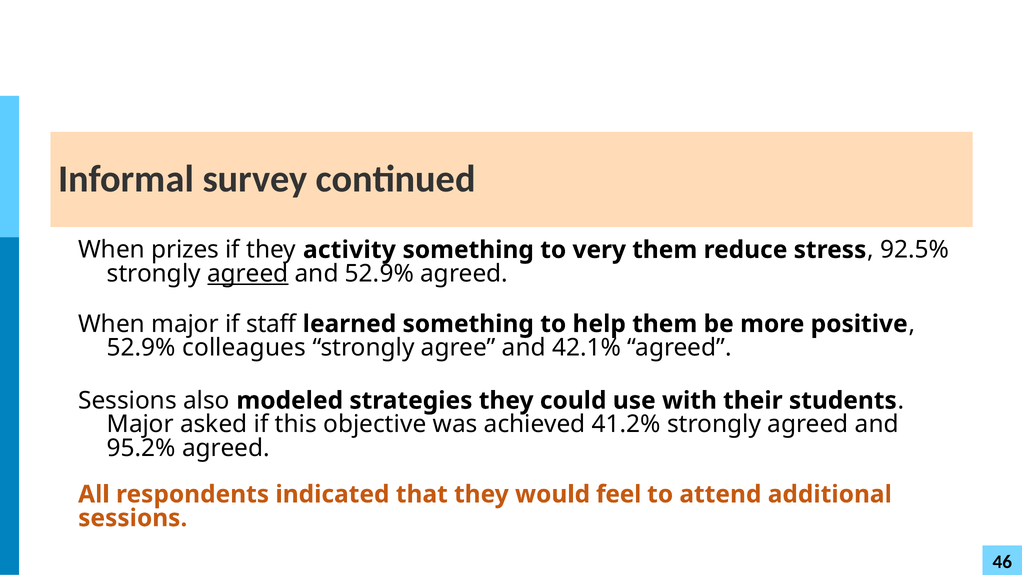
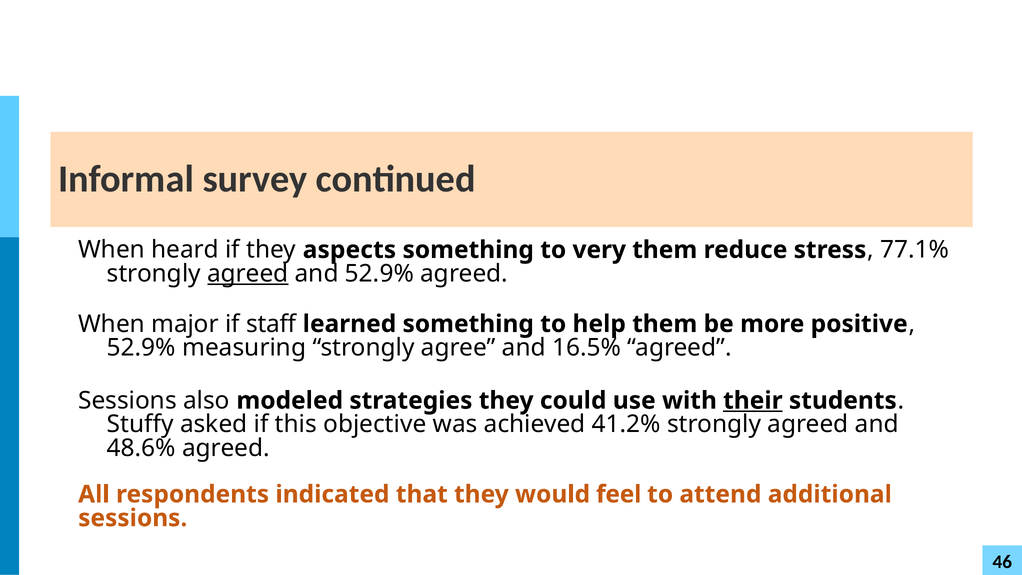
prizes: prizes -> heard
activity: activity -> aspects
92.5%: 92.5% -> 77.1%
colleagues: colleagues -> measuring
42.1%: 42.1% -> 16.5%
their underline: none -> present
Major at (140, 424): Major -> Stuffy
95.2%: 95.2% -> 48.6%
